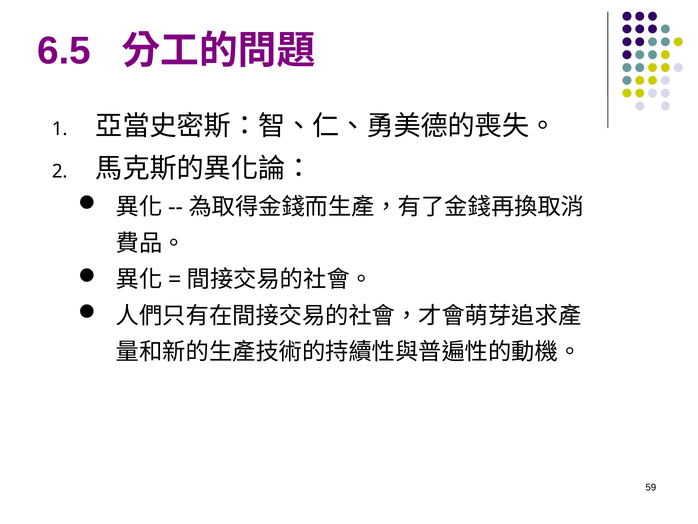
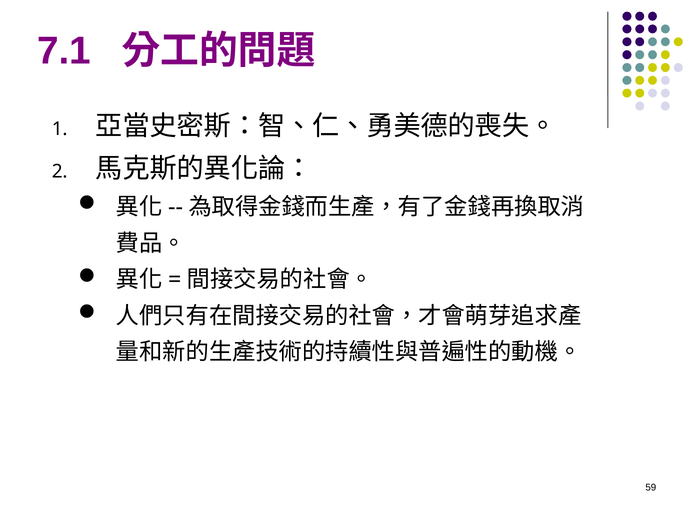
6.5: 6.5 -> 7.1
